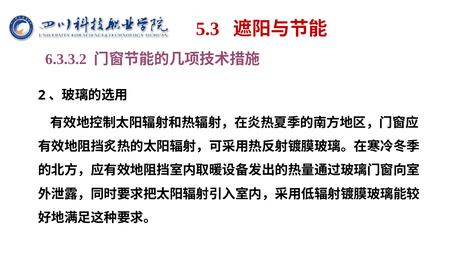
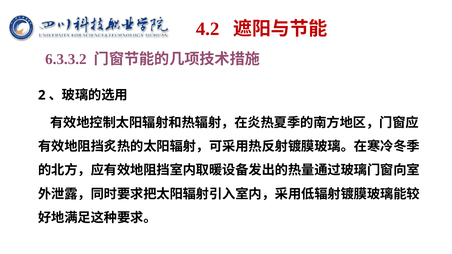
5.3: 5.3 -> 4.2
